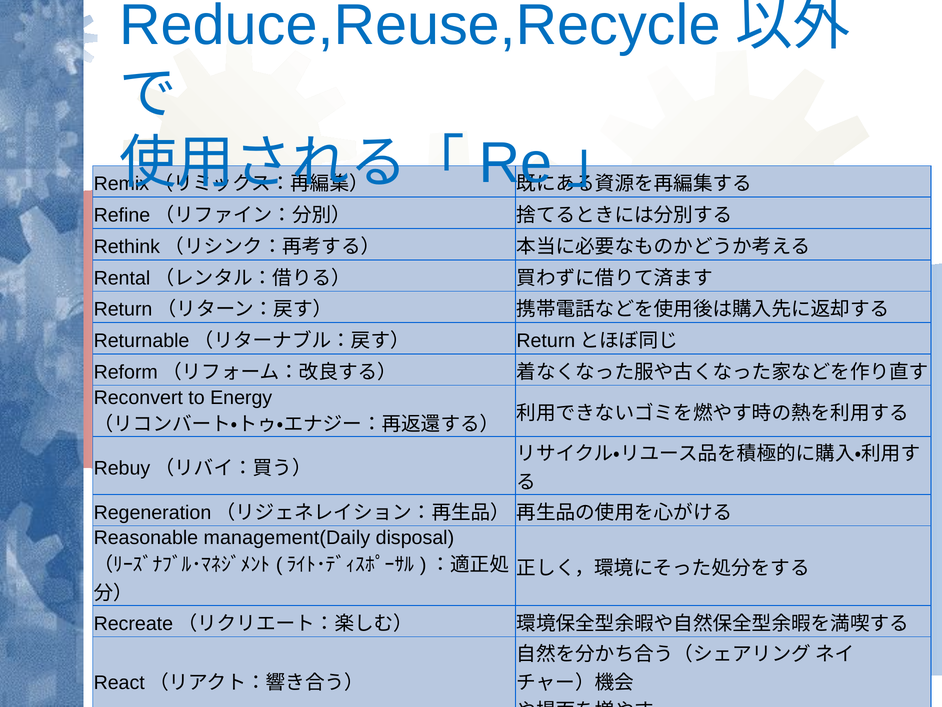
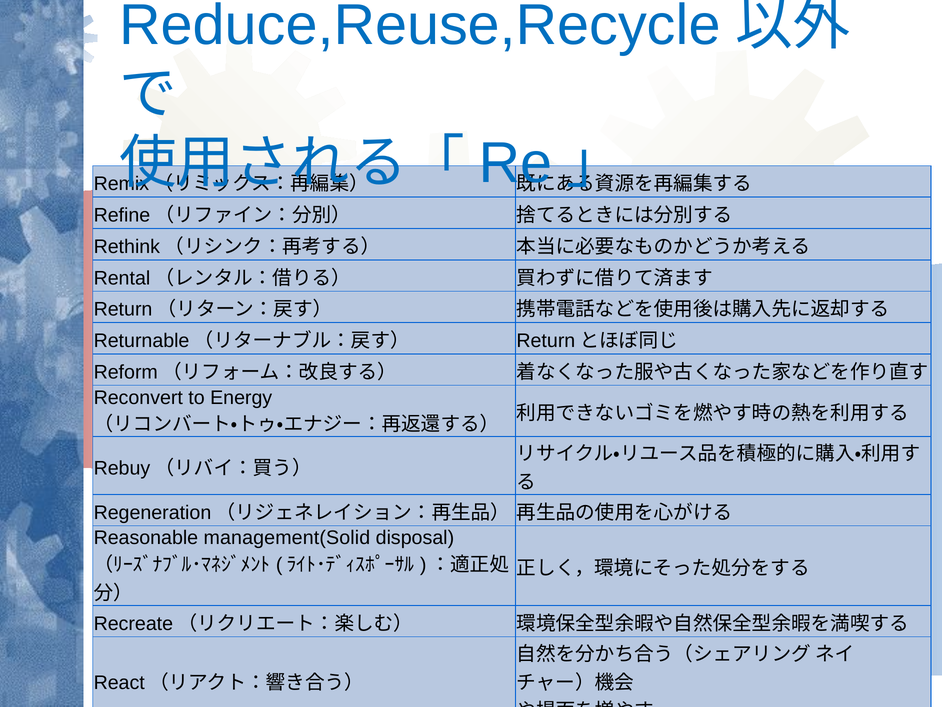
management(Daily: management(Daily -> management(Solid
